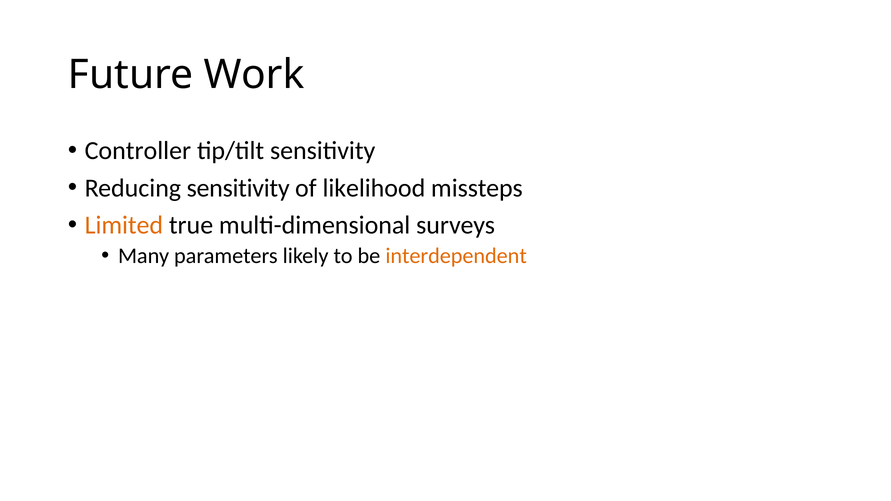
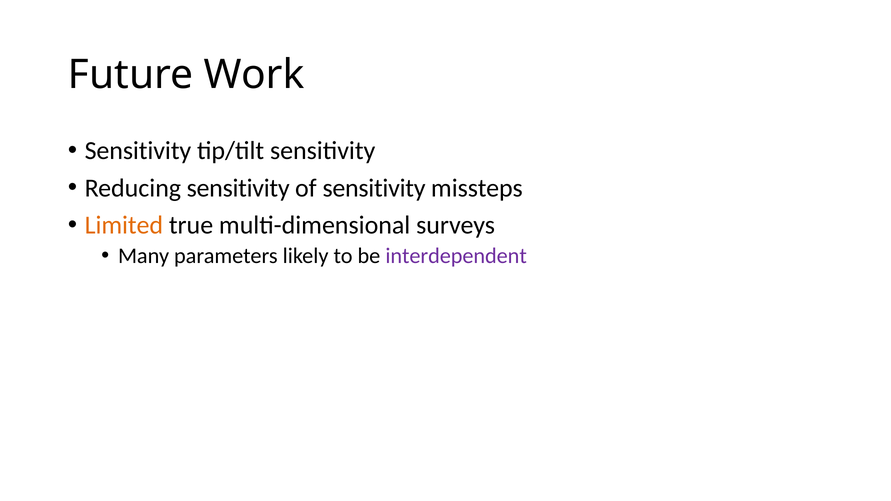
Controller at (138, 151): Controller -> Sensitivity
of likelihood: likelihood -> sensitivity
interdependent colour: orange -> purple
